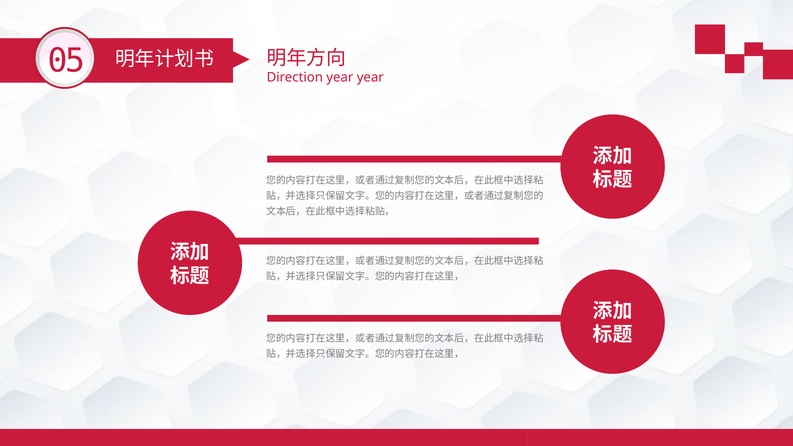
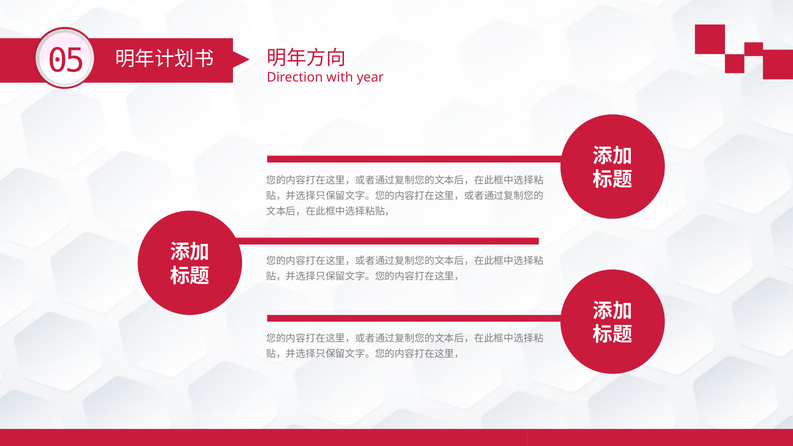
Direction year: year -> with
